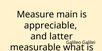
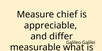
main: main -> chief
latter: latter -> differ
